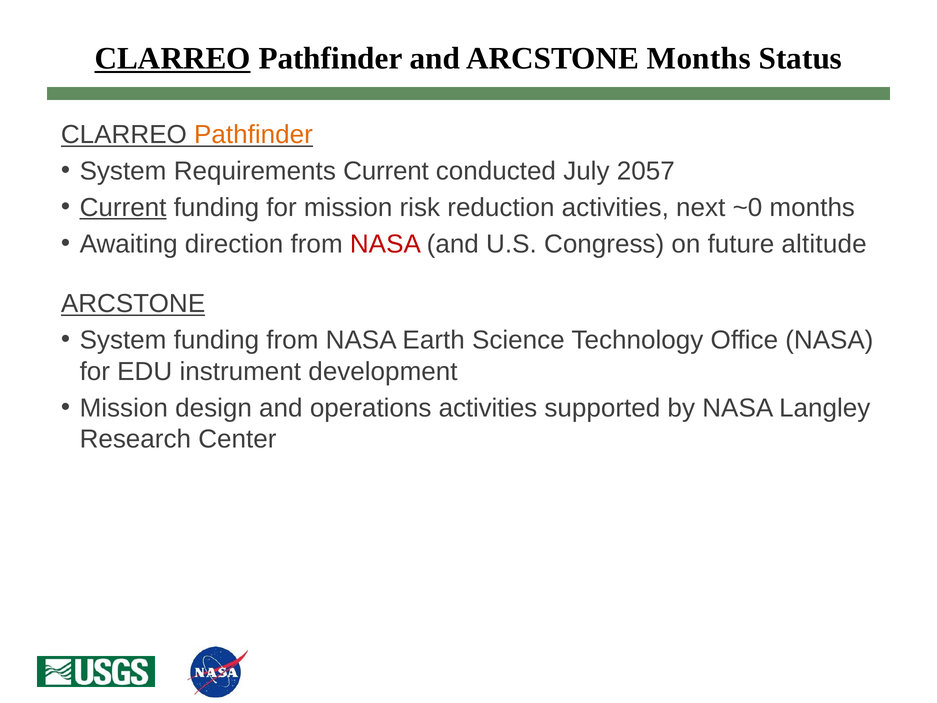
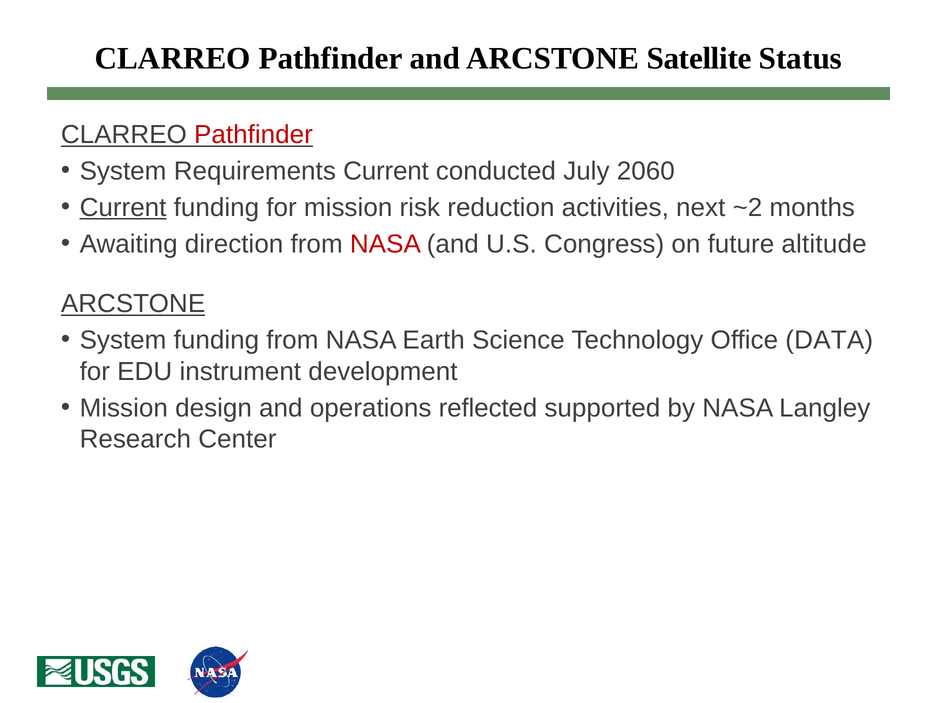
CLARREO at (173, 58) underline: present -> none
ARCSTONE Months: Months -> Satellite
Pathfinder at (253, 135) colour: orange -> red
2057: 2057 -> 2060
~0: ~0 -> ~2
Office NASA: NASA -> DATA
operations activities: activities -> reflected
